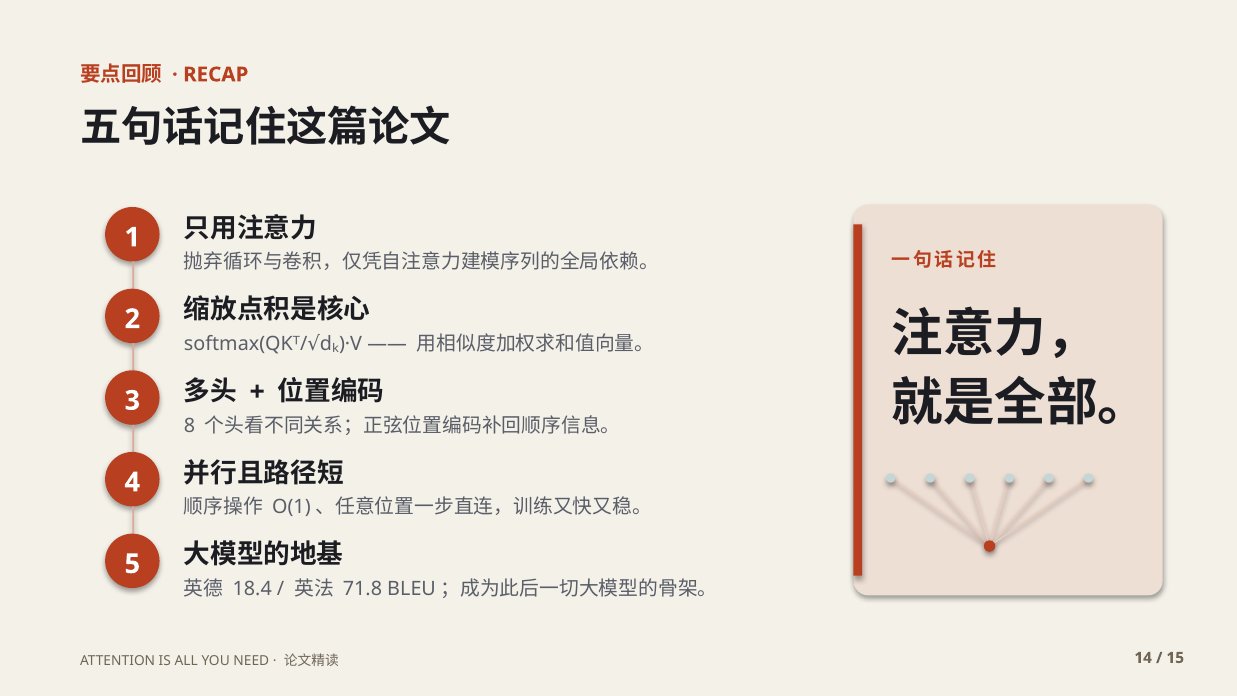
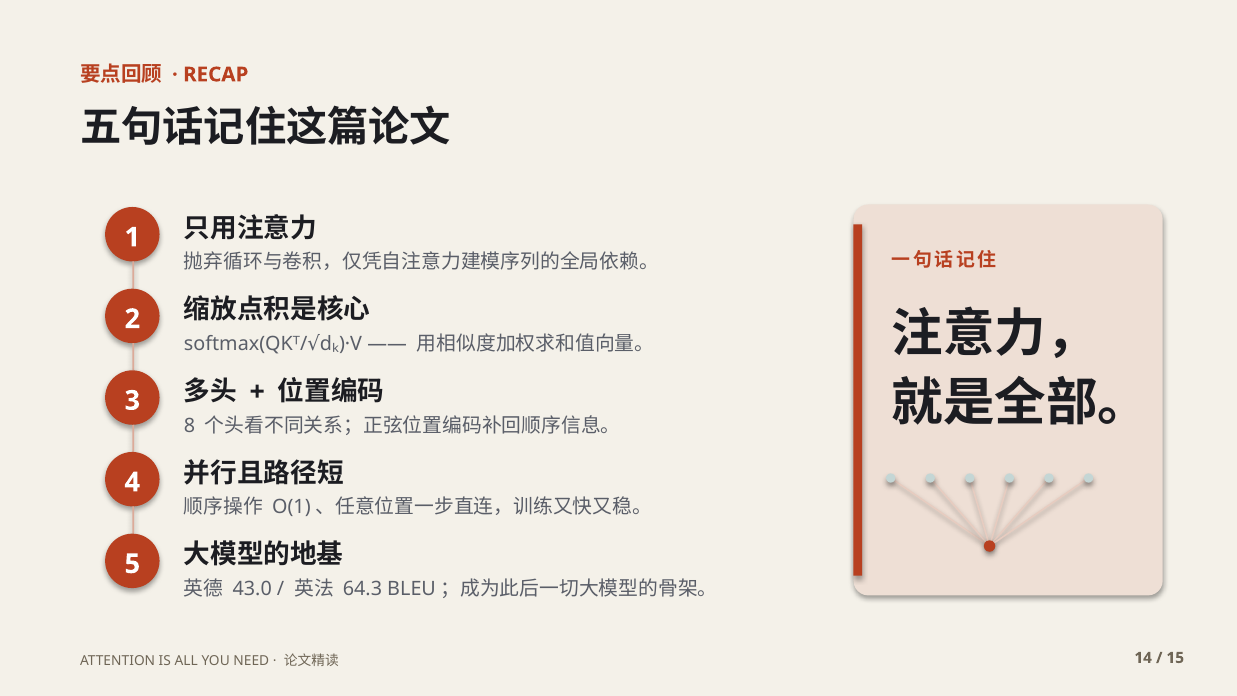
18.4: 18.4 -> 43.0
71.8: 71.8 -> 64.3
